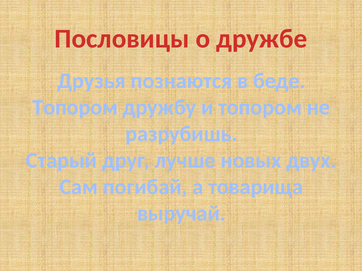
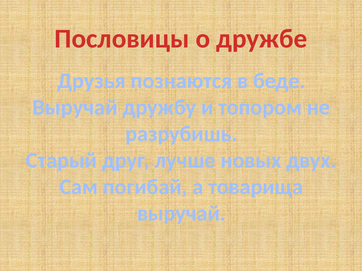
Топором at (75, 108): Топором -> Выручай
